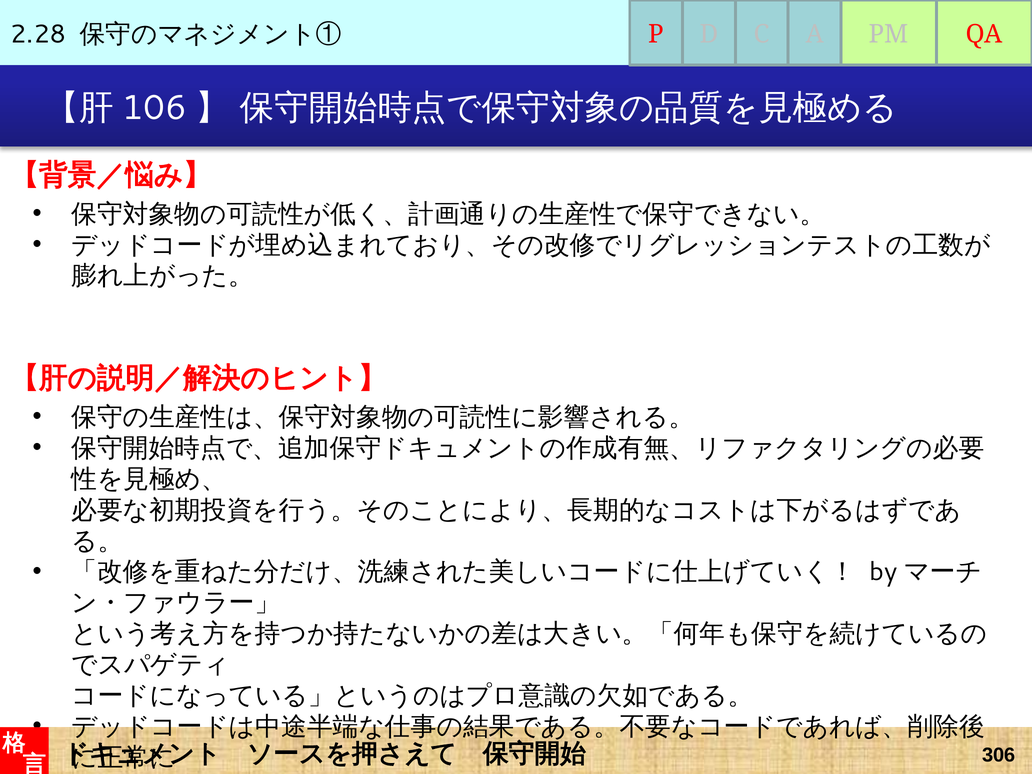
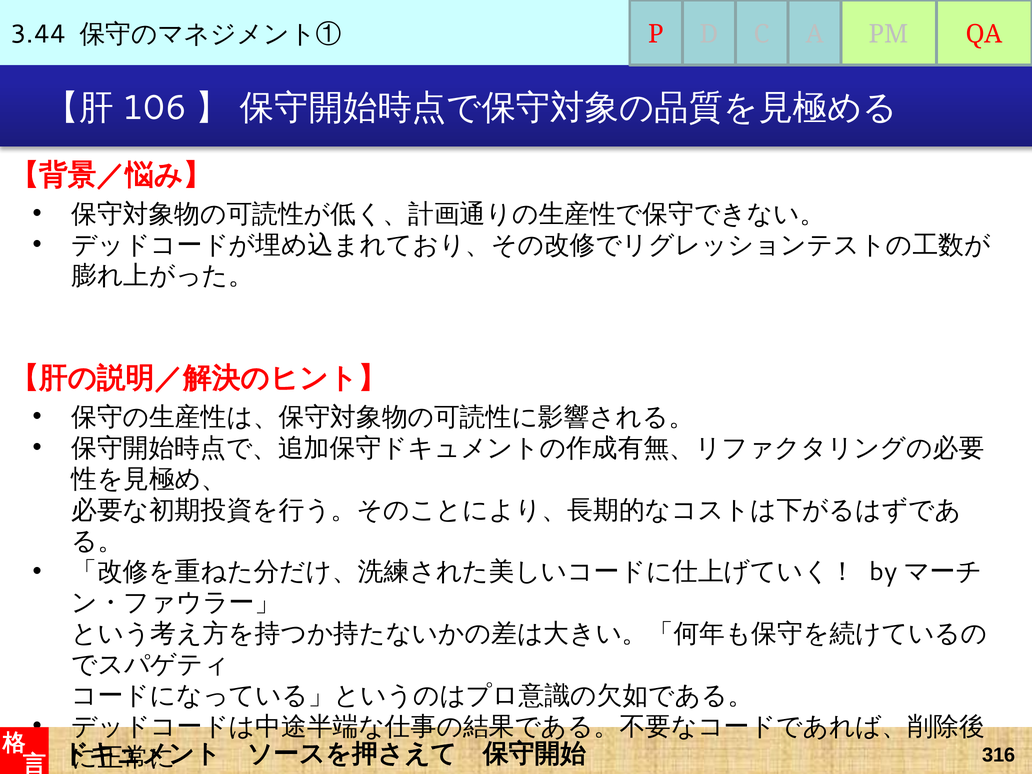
2.28: 2.28 -> 3.44
306: 306 -> 316
